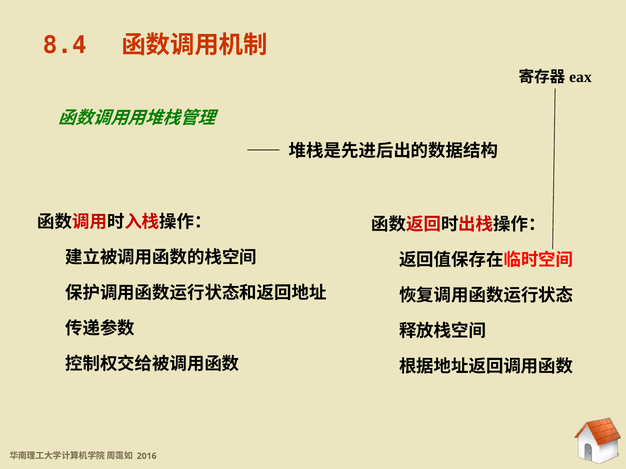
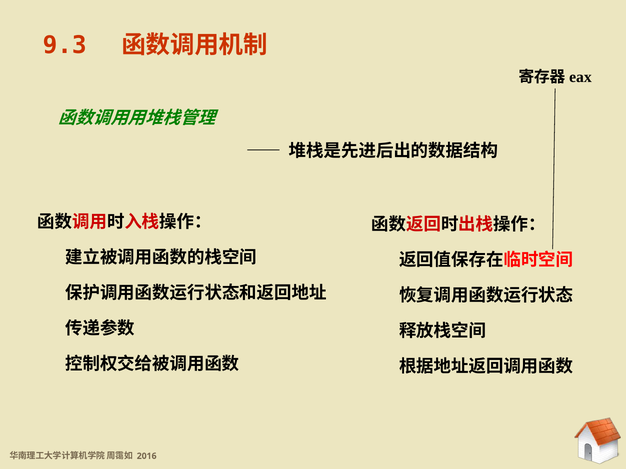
8.4: 8.4 -> 9.3
